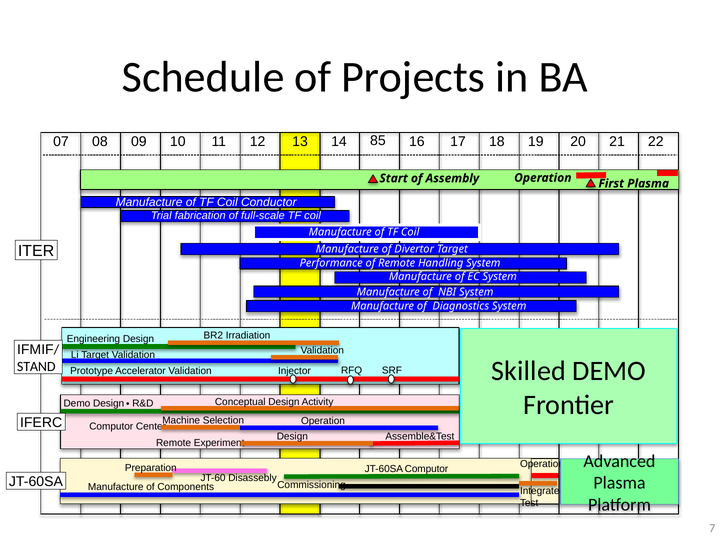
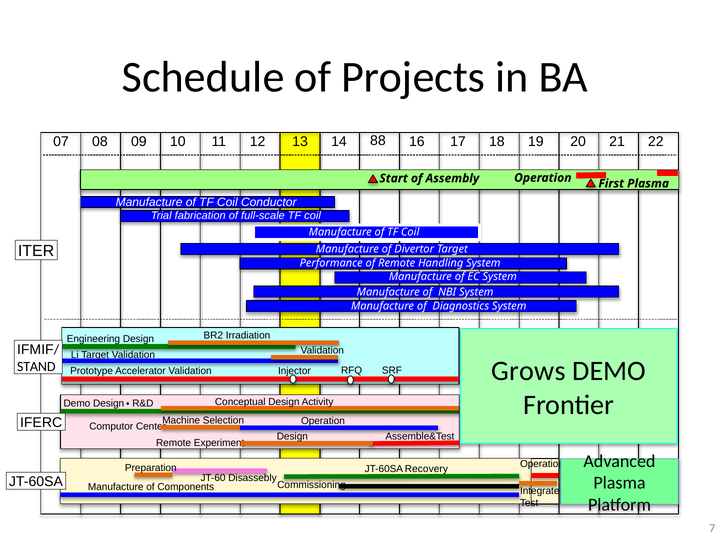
85: 85 -> 88
Skilled: Skilled -> Grows
JT-60SA Computor: Computor -> Recovery
